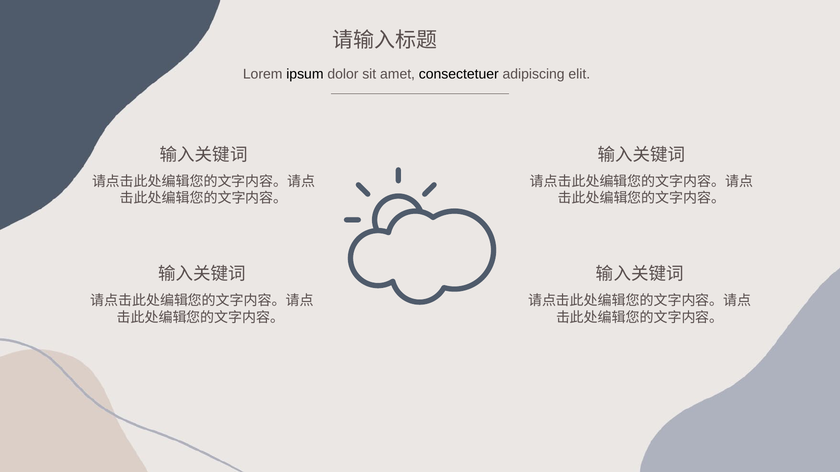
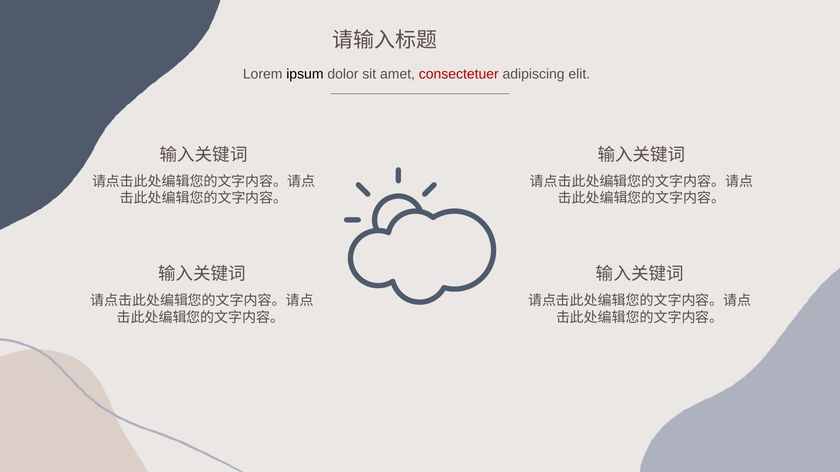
consectetuer colour: black -> red
